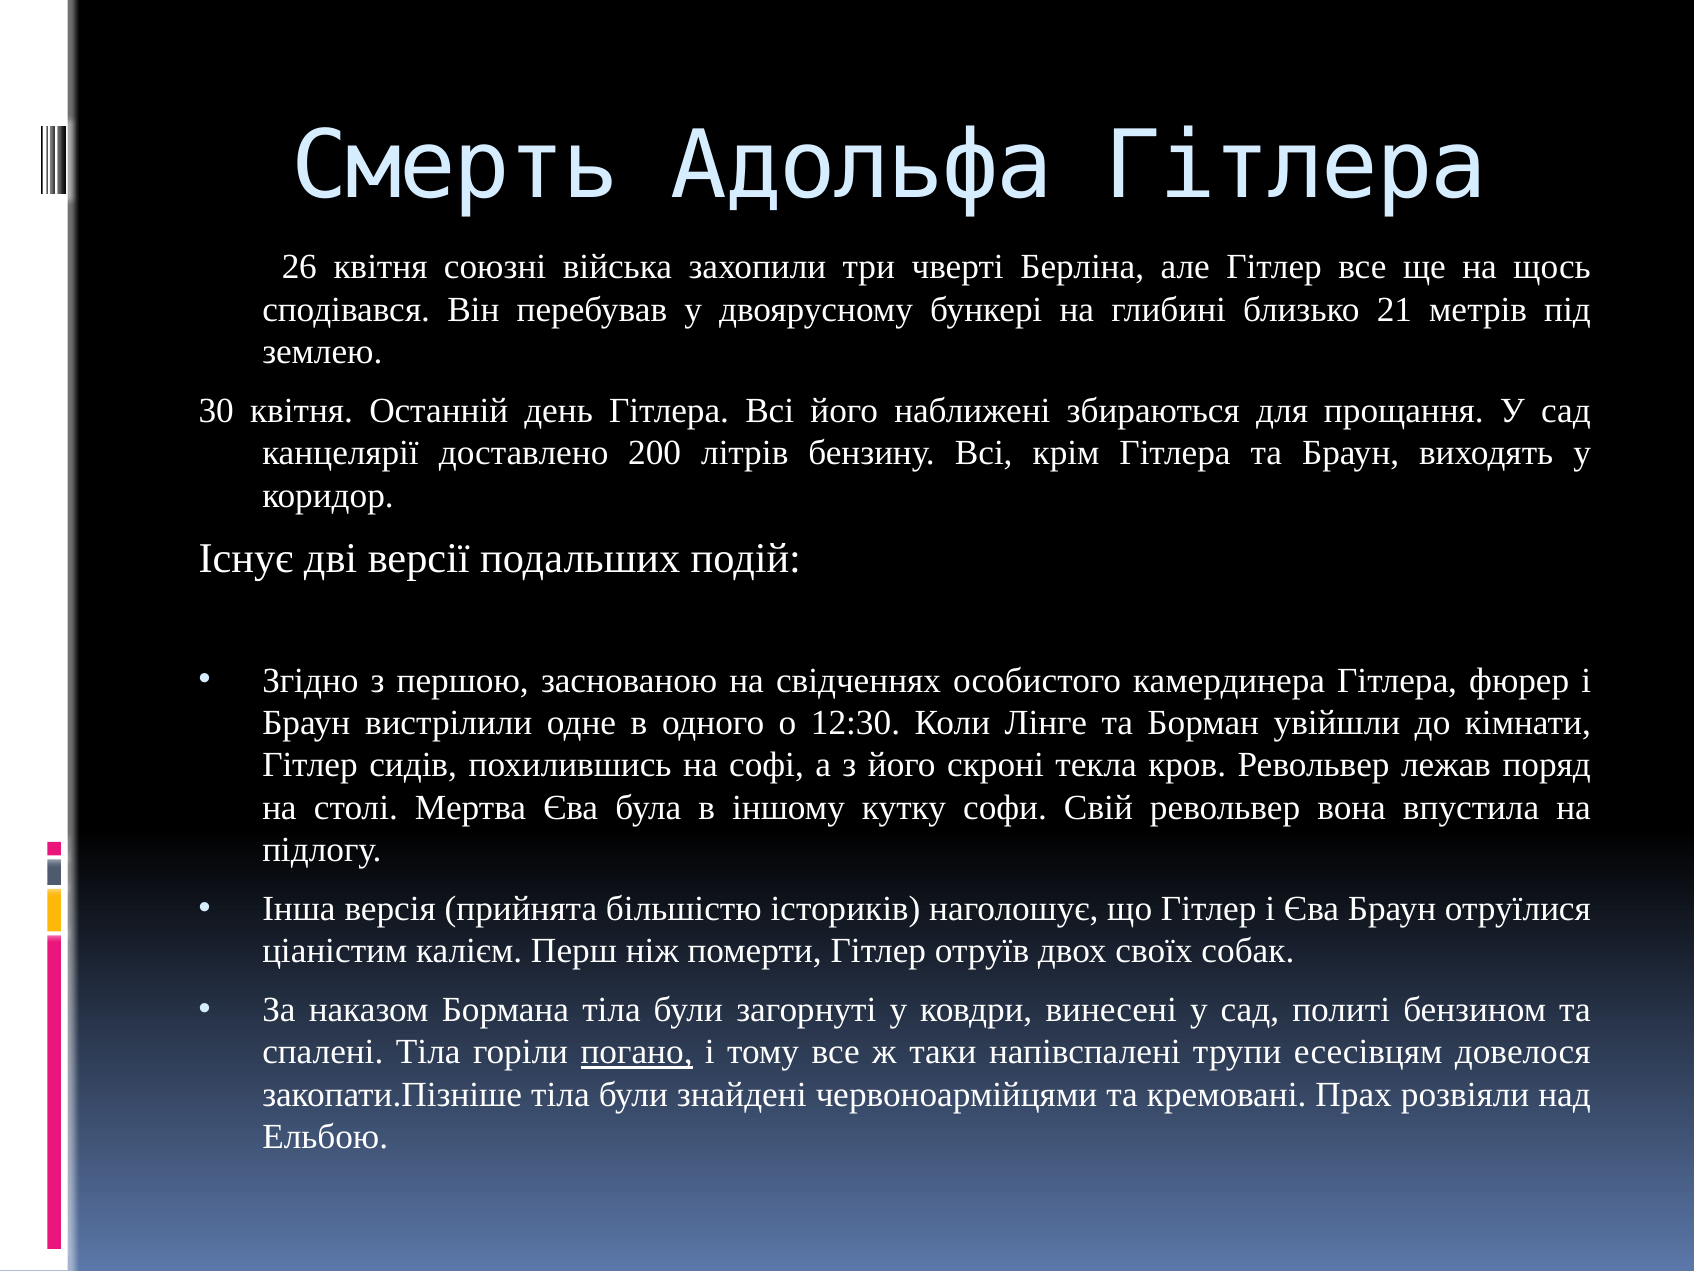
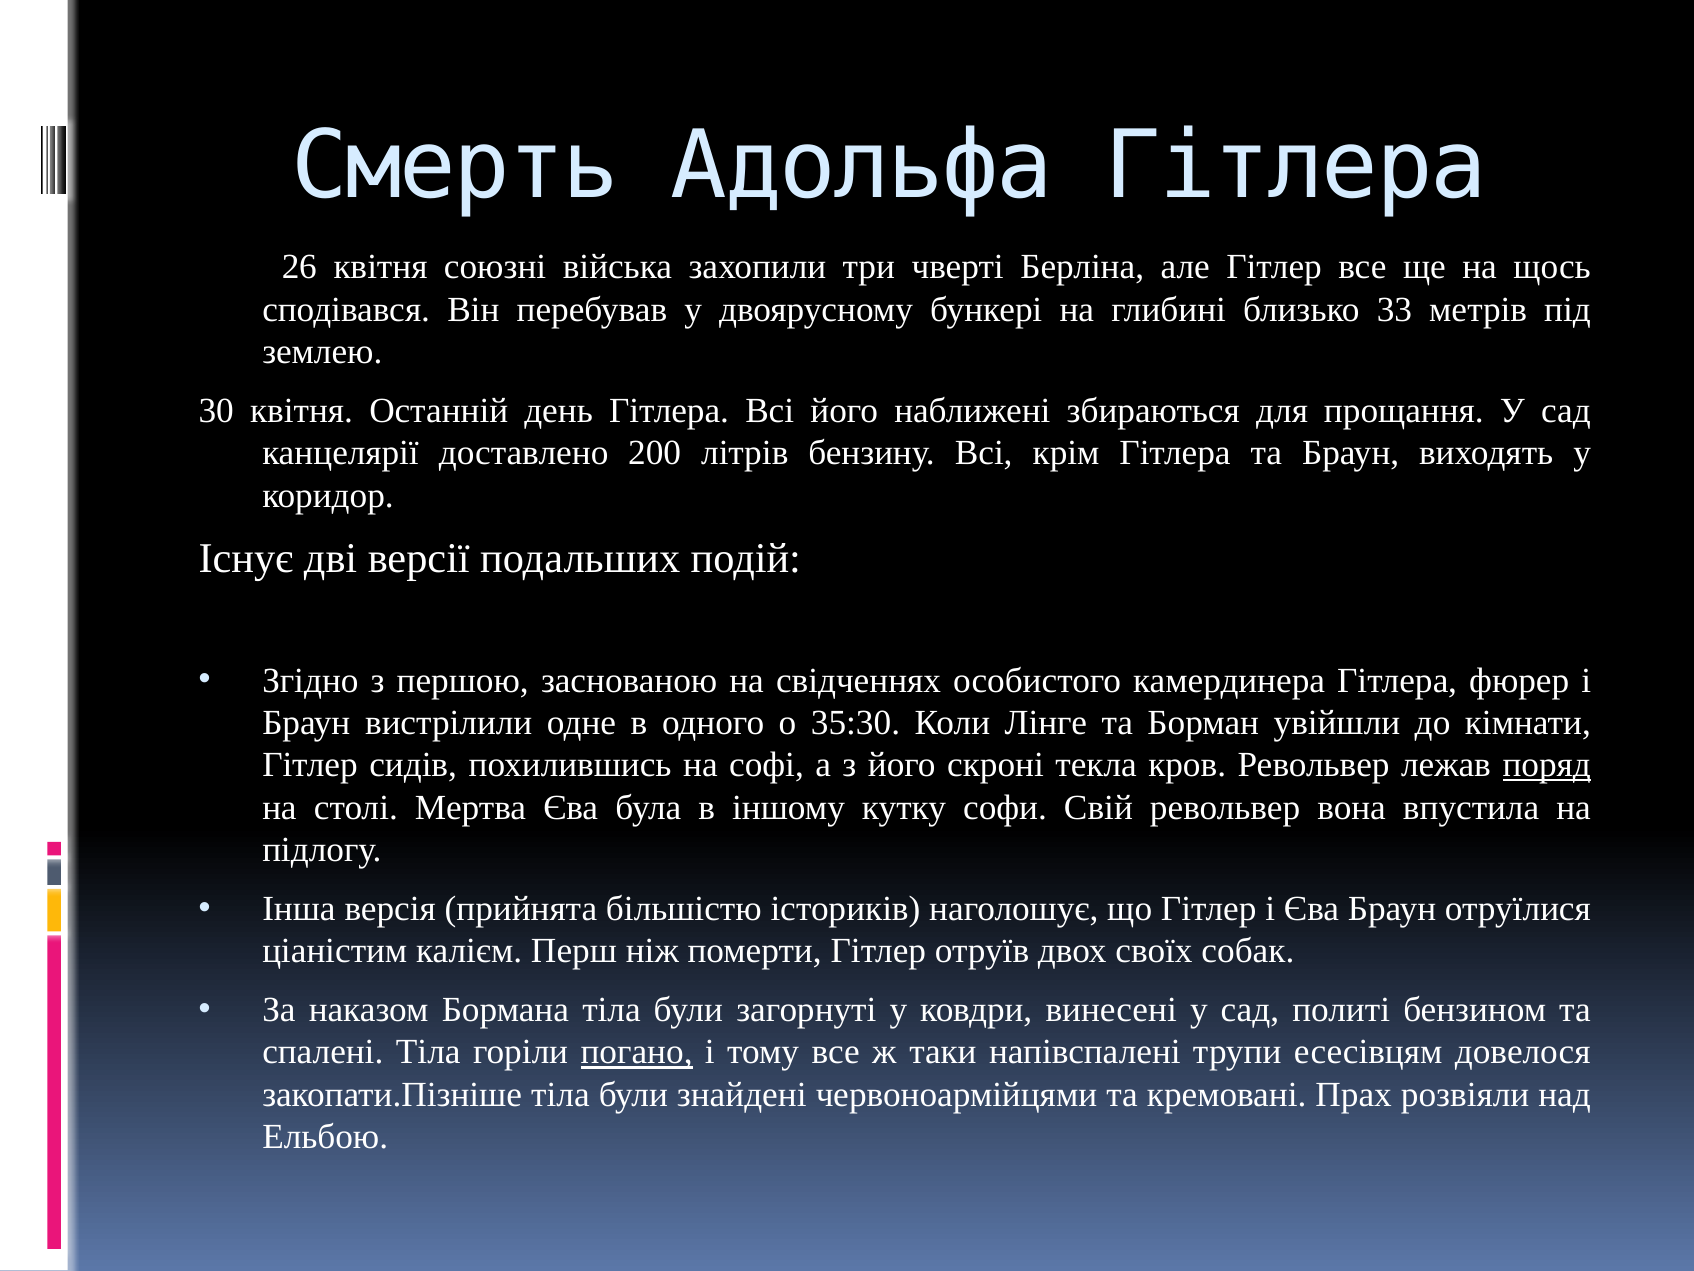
21: 21 -> 33
12:30: 12:30 -> 35:30
поряд underline: none -> present
